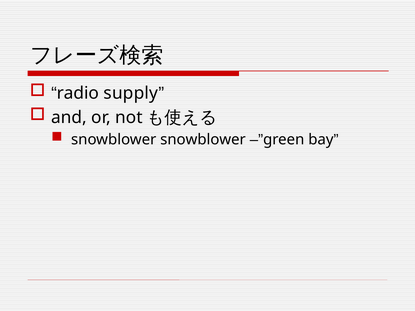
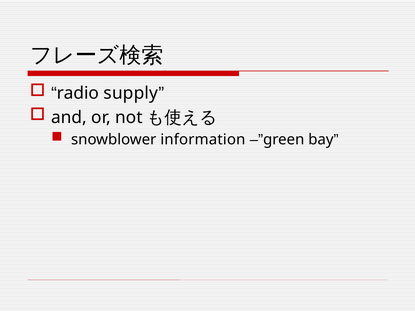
snowblower snowblower: snowblower -> information
